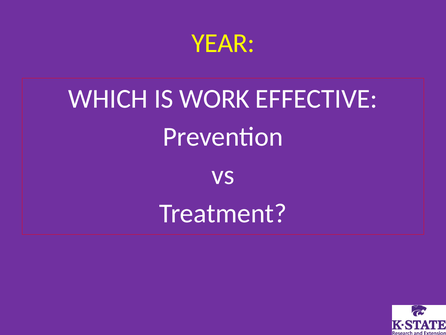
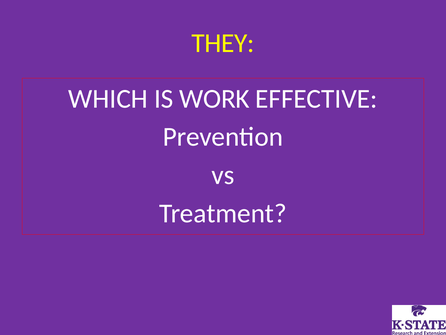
YEAR: YEAR -> THEY
